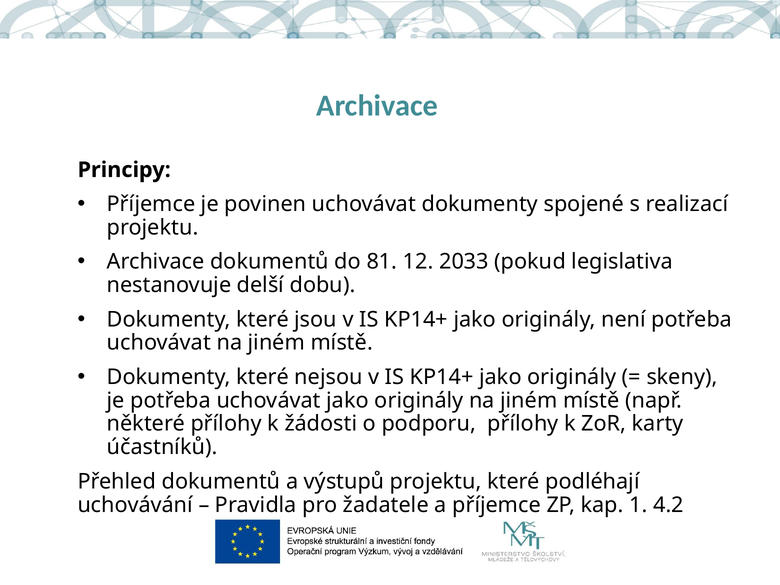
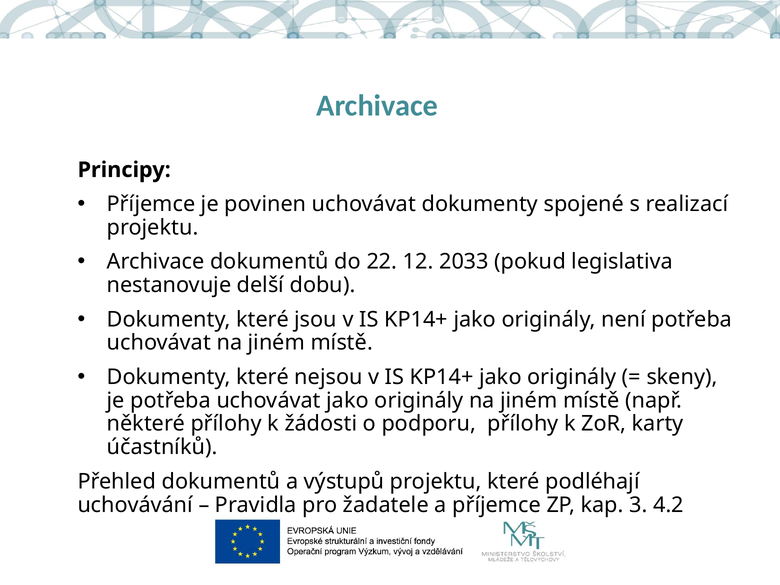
81: 81 -> 22
1: 1 -> 3
